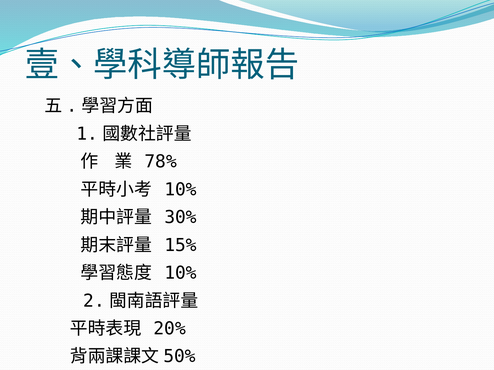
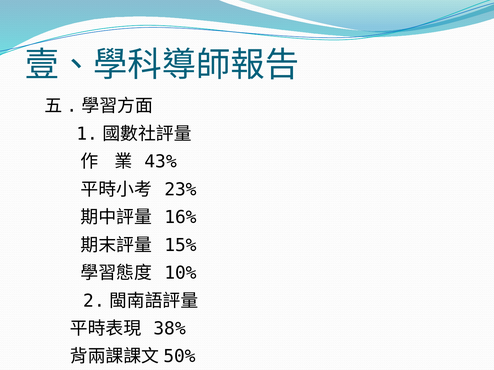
78%: 78% -> 43%
10% at (180, 190): 10% -> 23%
30%: 30% -> 16%
20%: 20% -> 38%
